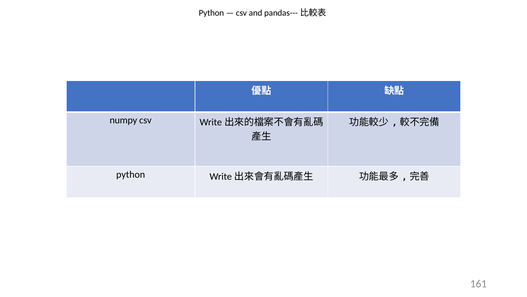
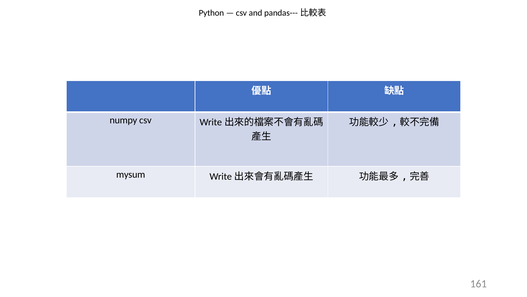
python at (131, 174): python -> mysum
